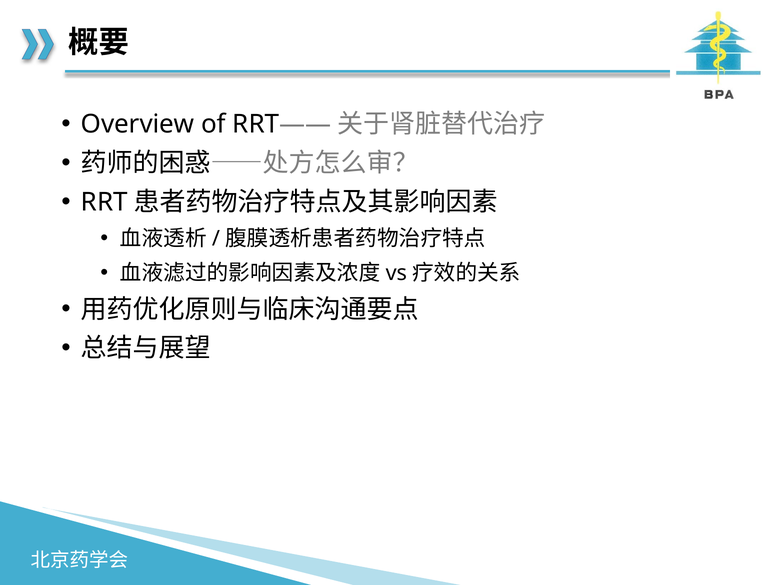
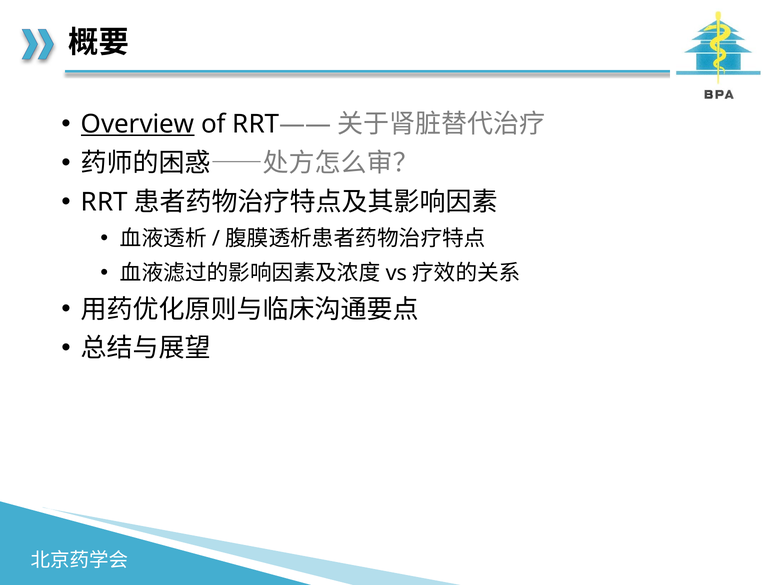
Overview underline: none -> present
